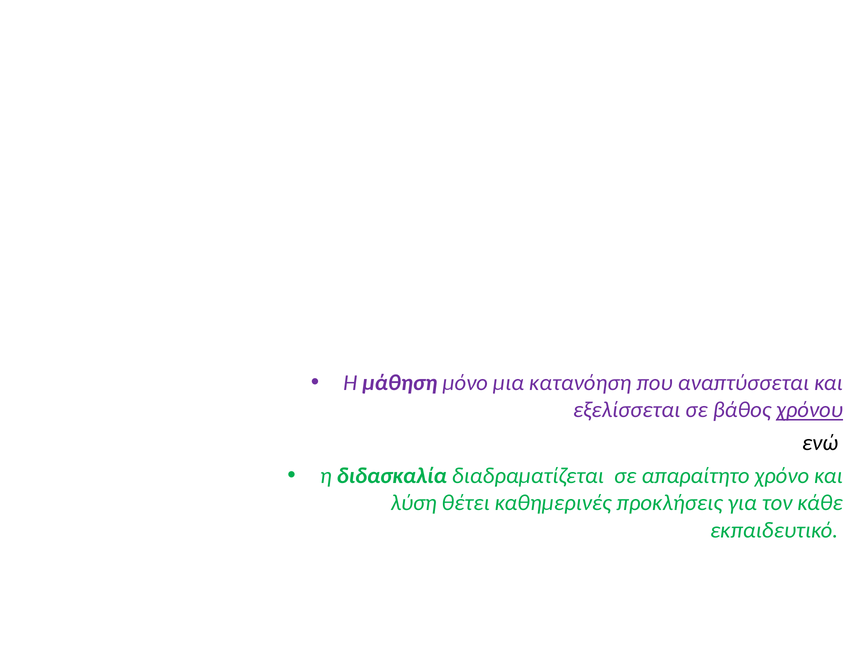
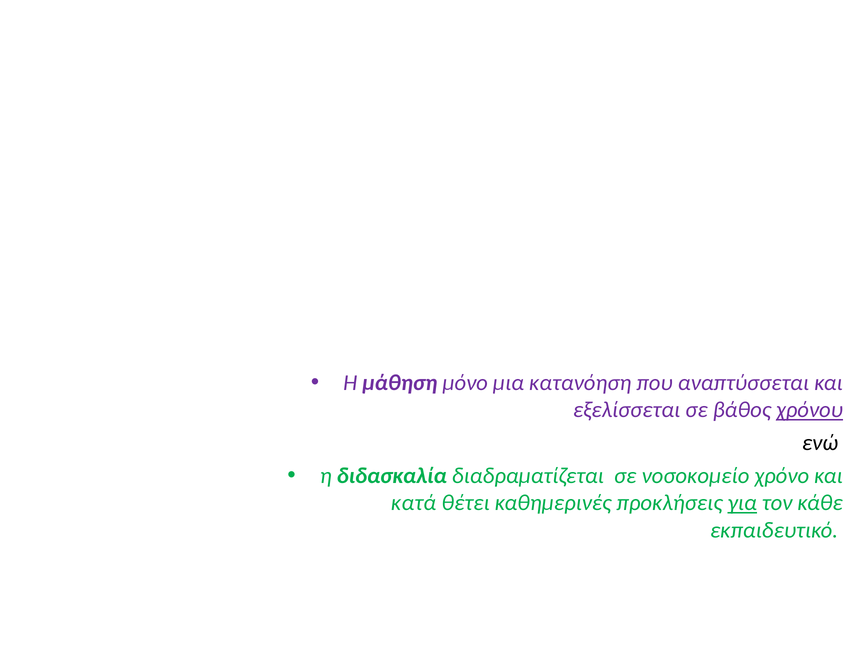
απαραίτητο: απαραίτητο -> νοσοκομείο
λύση: λύση -> κατά
για underline: none -> present
